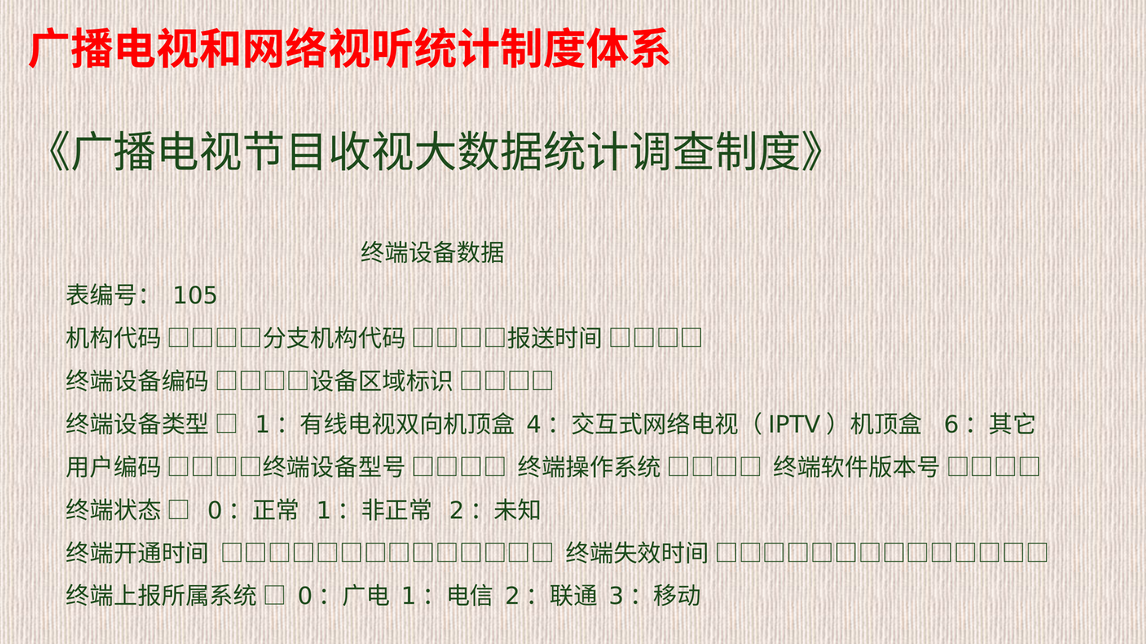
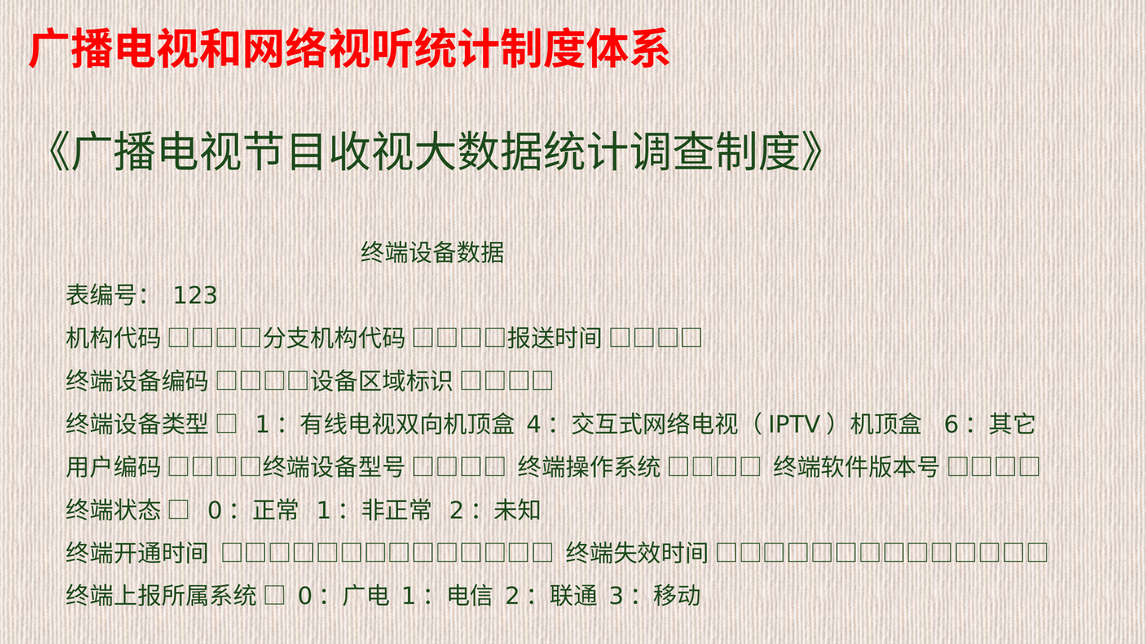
105: 105 -> 123
